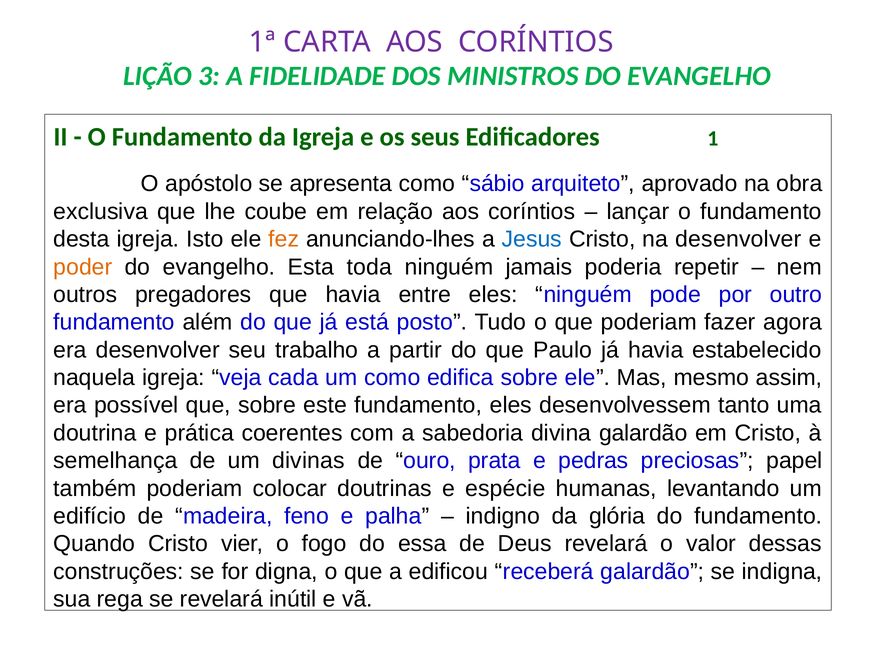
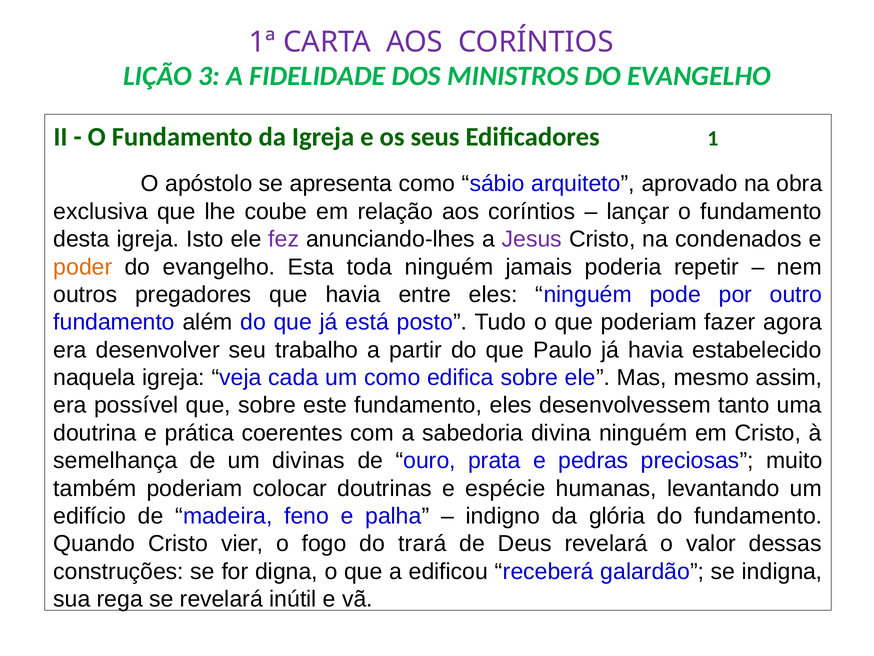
fez colour: orange -> purple
Jesus colour: blue -> purple
na desenvolver: desenvolver -> condenados
divina galardão: galardão -> ninguém
papel: papel -> muito
essa: essa -> trará
